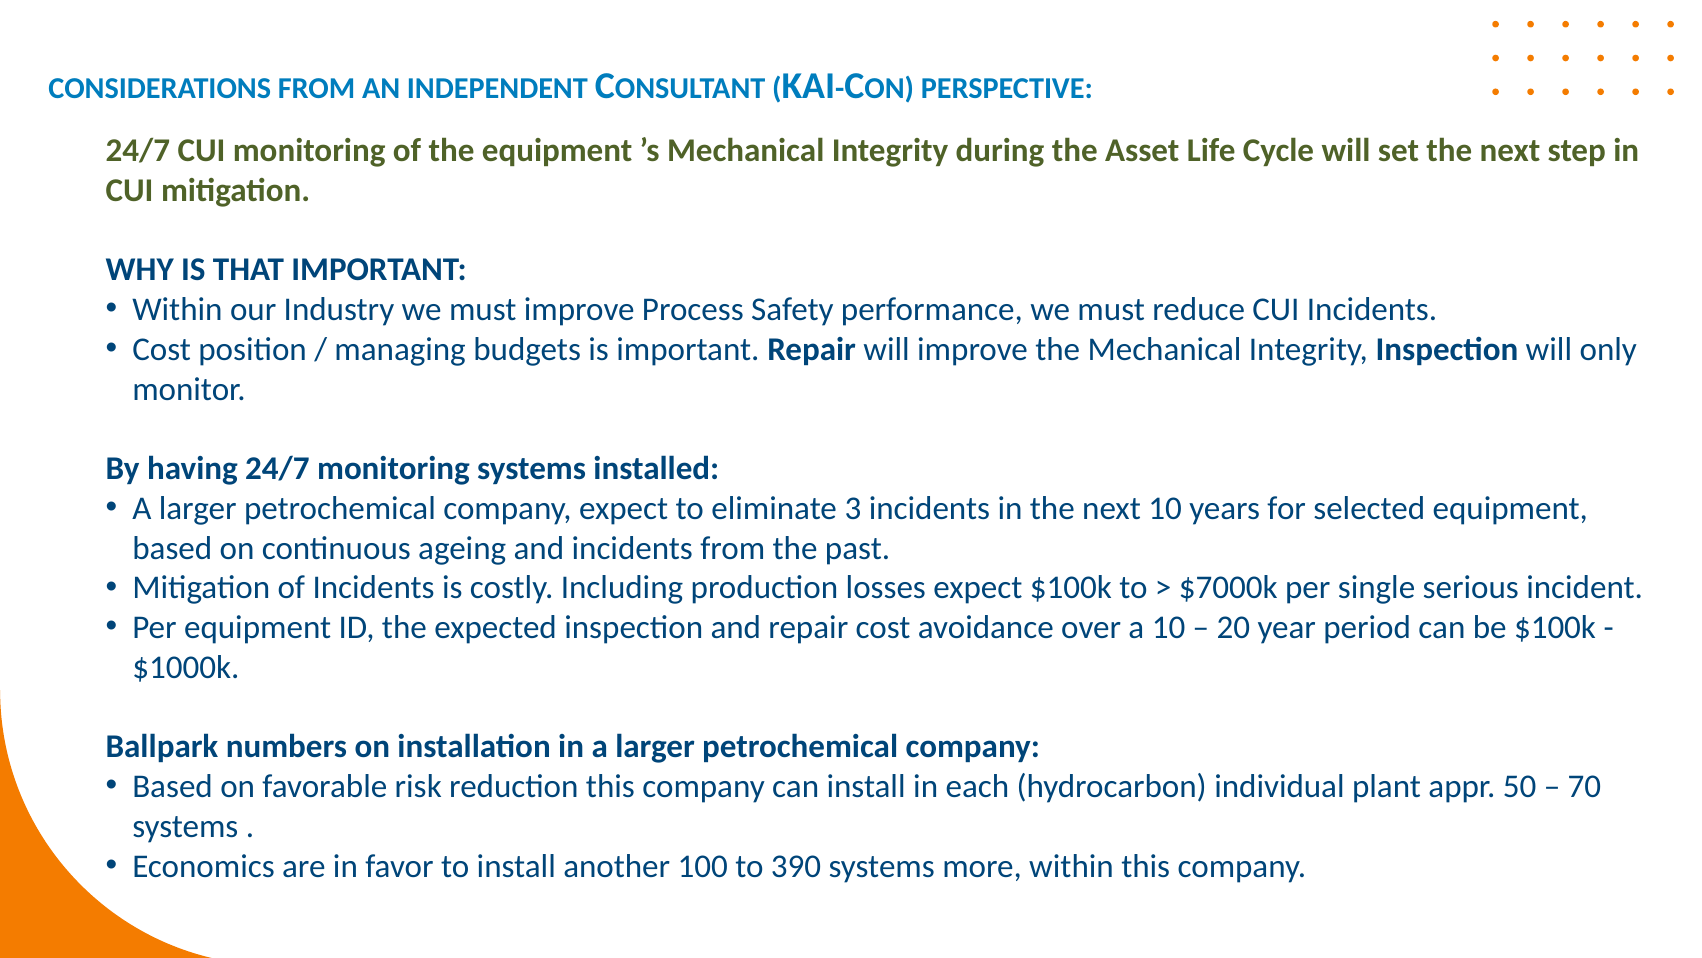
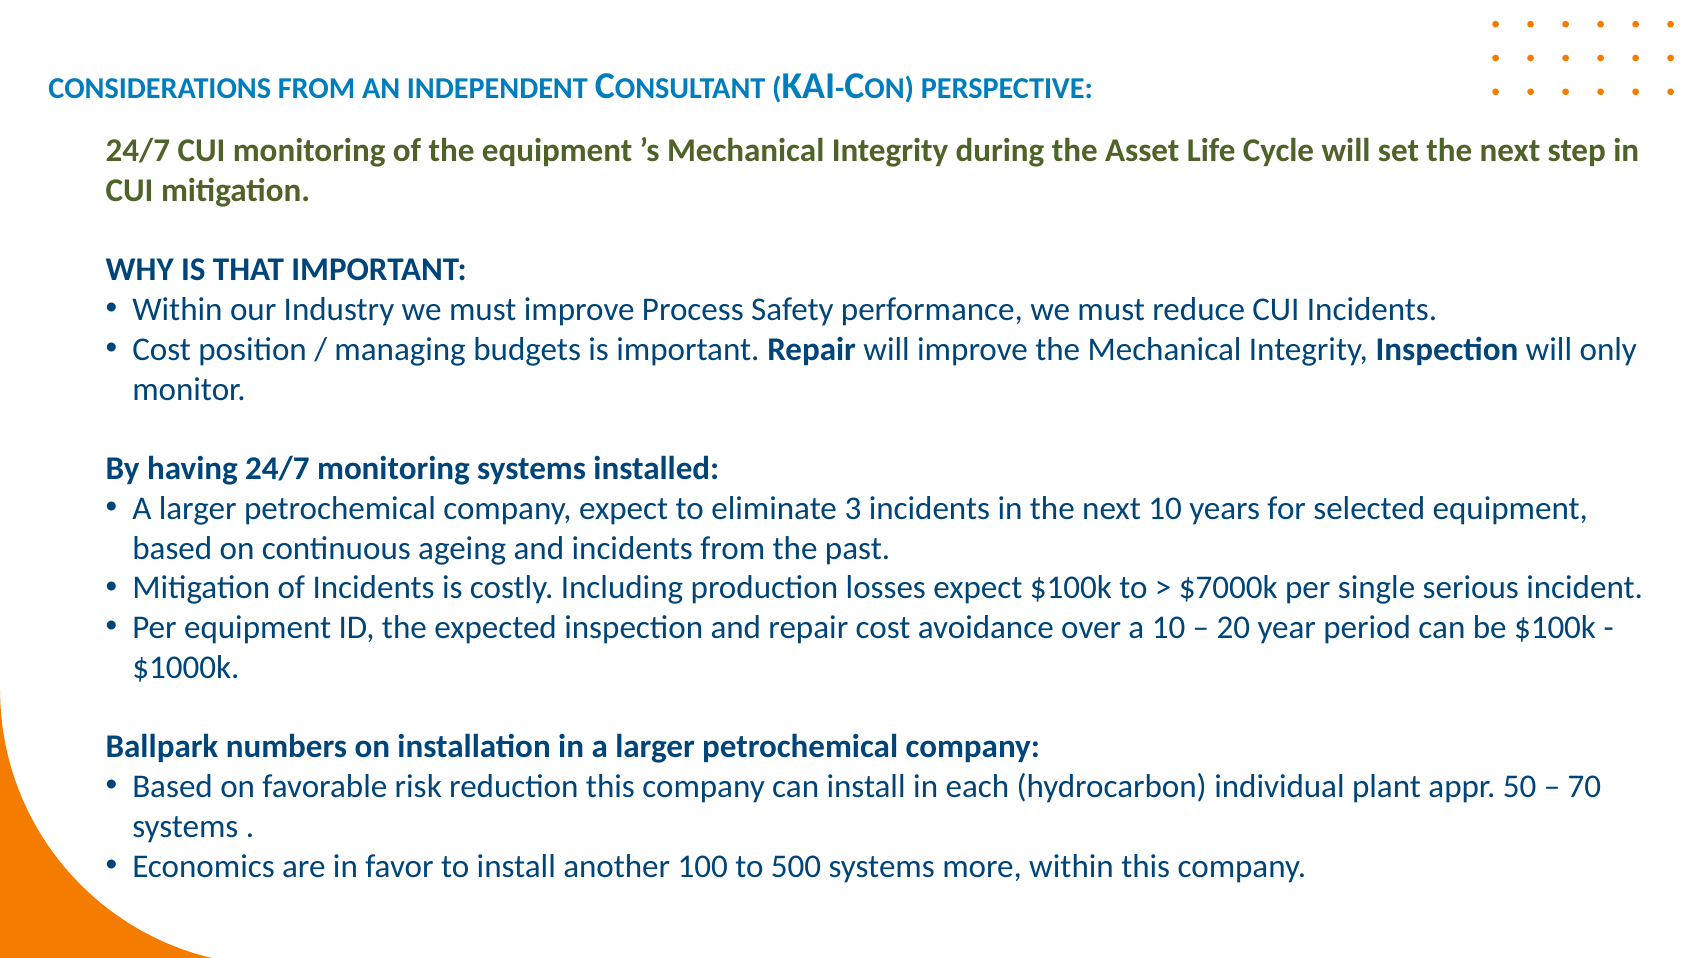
390: 390 -> 500
